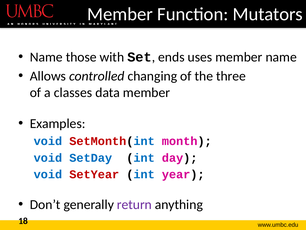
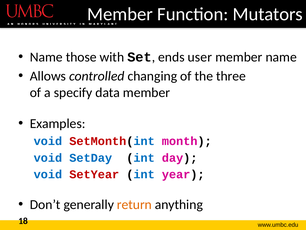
uses: uses -> user
classes: classes -> specify
return colour: purple -> orange
